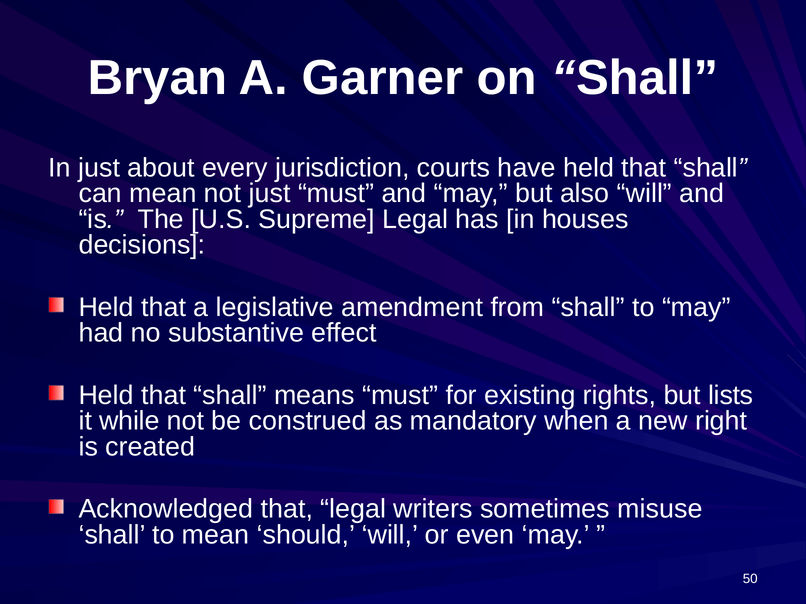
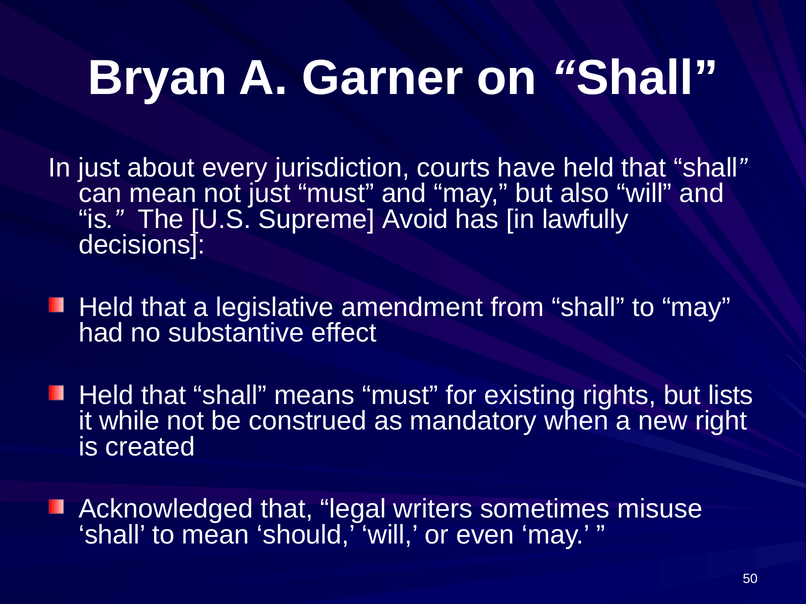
Supreme Legal: Legal -> Avoid
houses: houses -> lawfully
